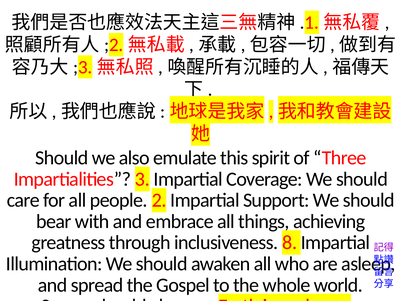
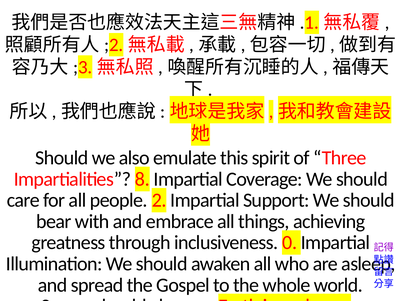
3: 3 -> 8
8: 8 -> 0
